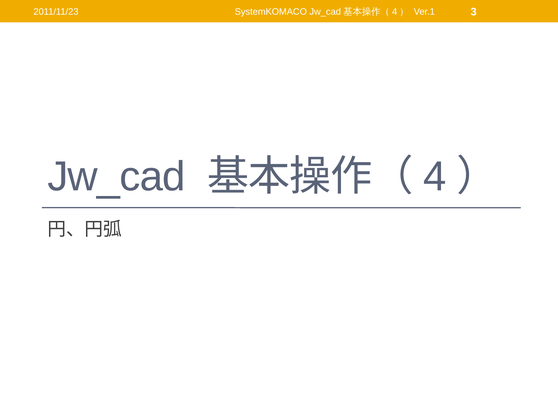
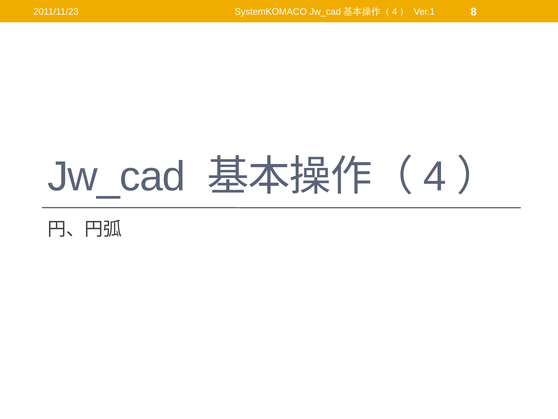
3: 3 -> 8
